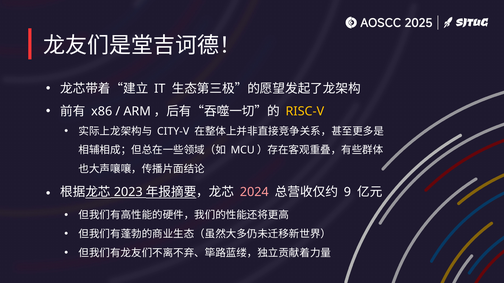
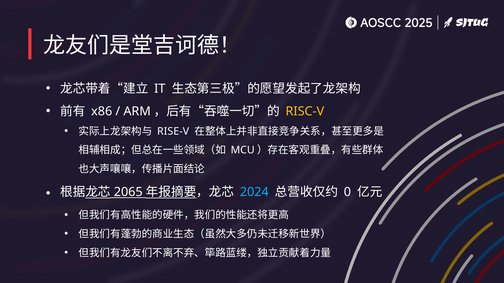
CITY-V: CITY-V -> RISE-V
2023: 2023 -> 2065
2024 colour: pink -> light blue
9: 9 -> 0
